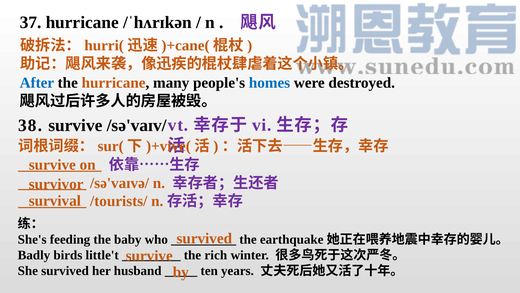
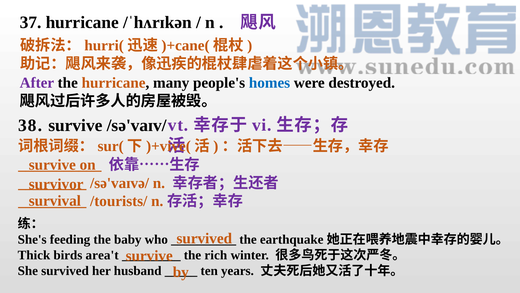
After colour: blue -> purple
Badly: Badly -> Thick
little't: little't -> area't
